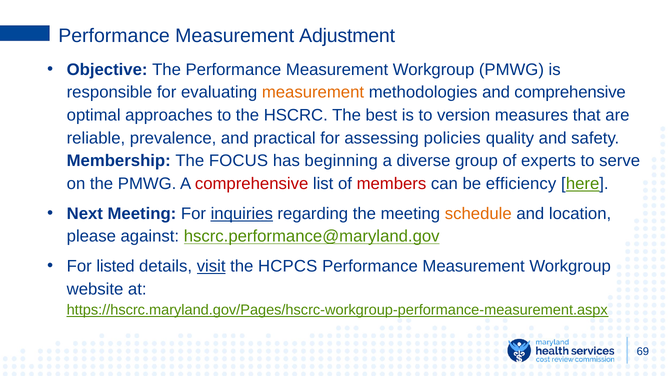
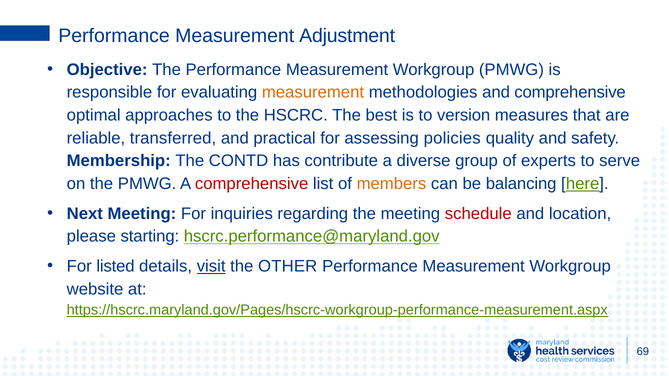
prevalence: prevalence -> transferred
FOCUS: FOCUS -> CONTD
beginning: beginning -> contribute
members colour: red -> orange
efficiency: efficiency -> balancing
inquiries underline: present -> none
schedule colour: orange -> red
against: against -> starting
HCPCS: HCPCS -> OTHER
